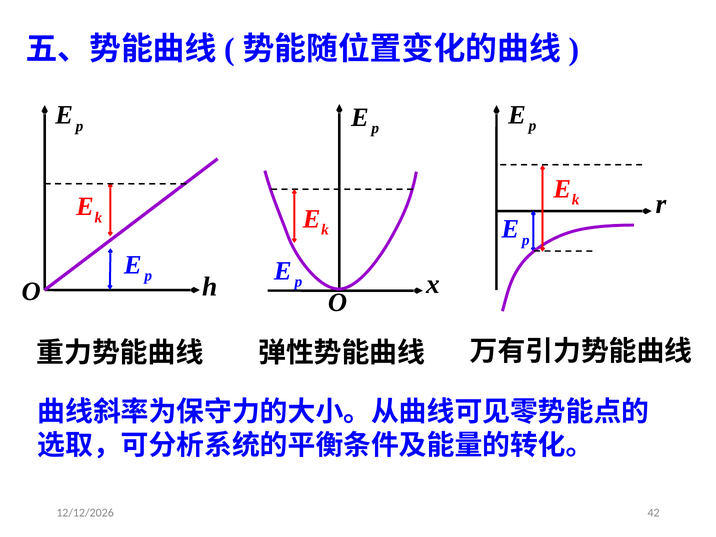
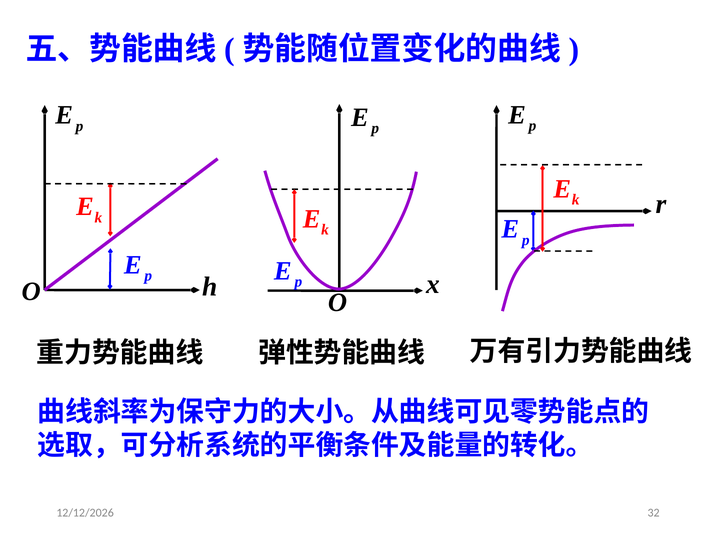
42: 42 -> 32
